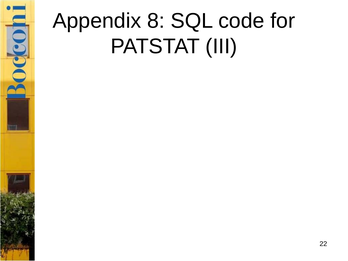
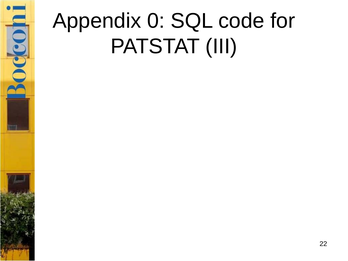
8: 8 -> 0
